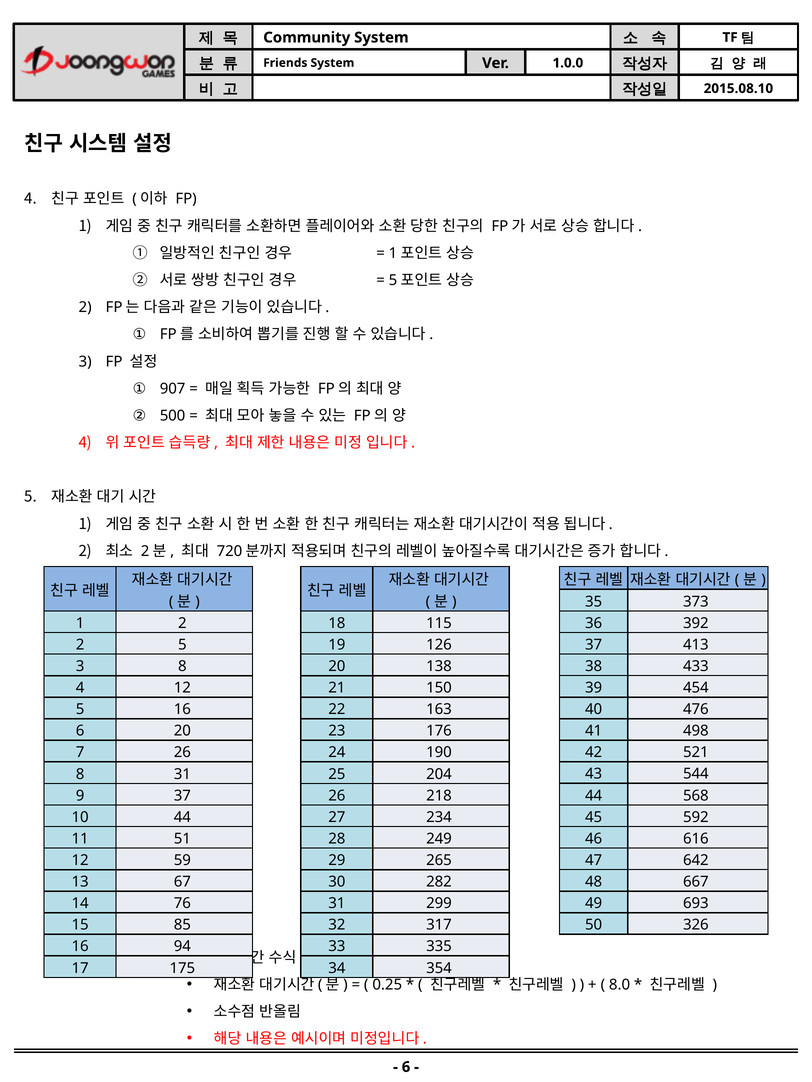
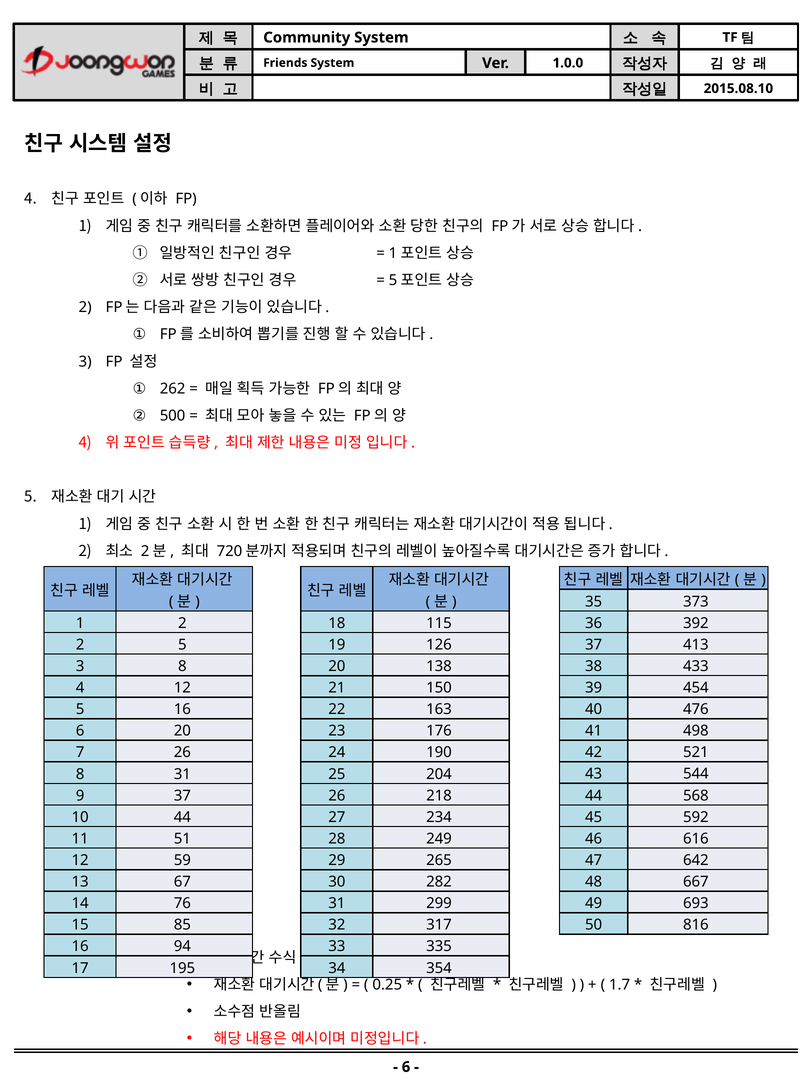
907: 907 -> 262
326: 326 -> 816
175: 175 -> 195
8.0: 8.0 -> 1.7
